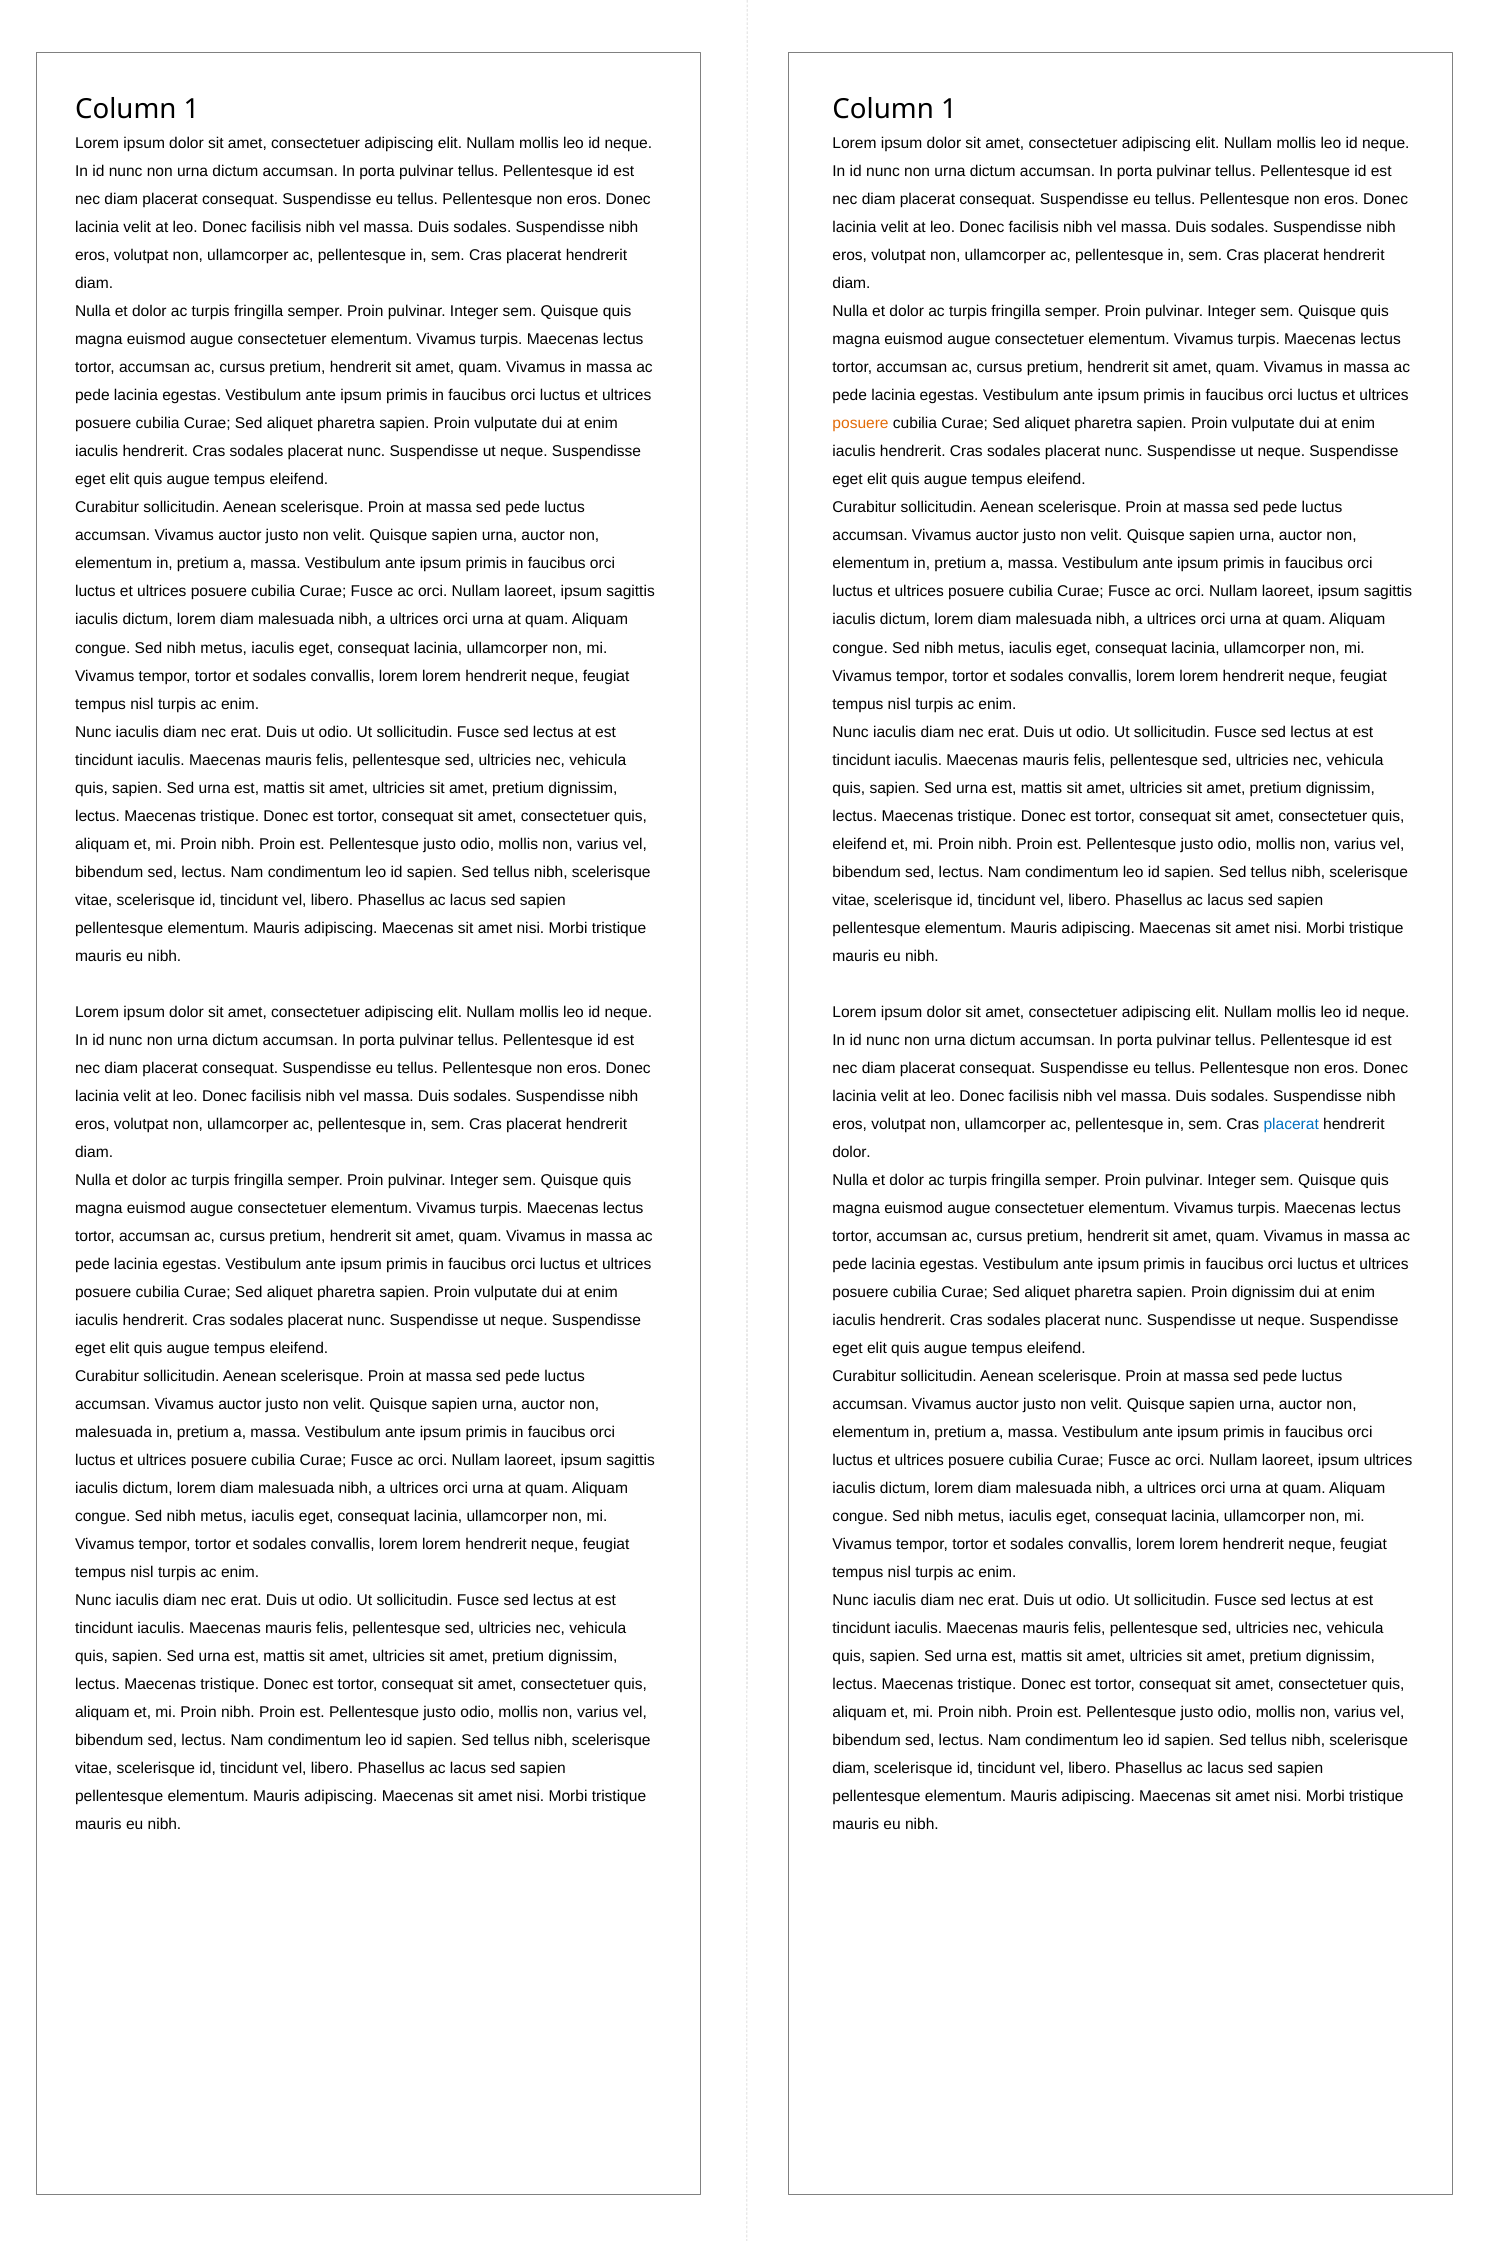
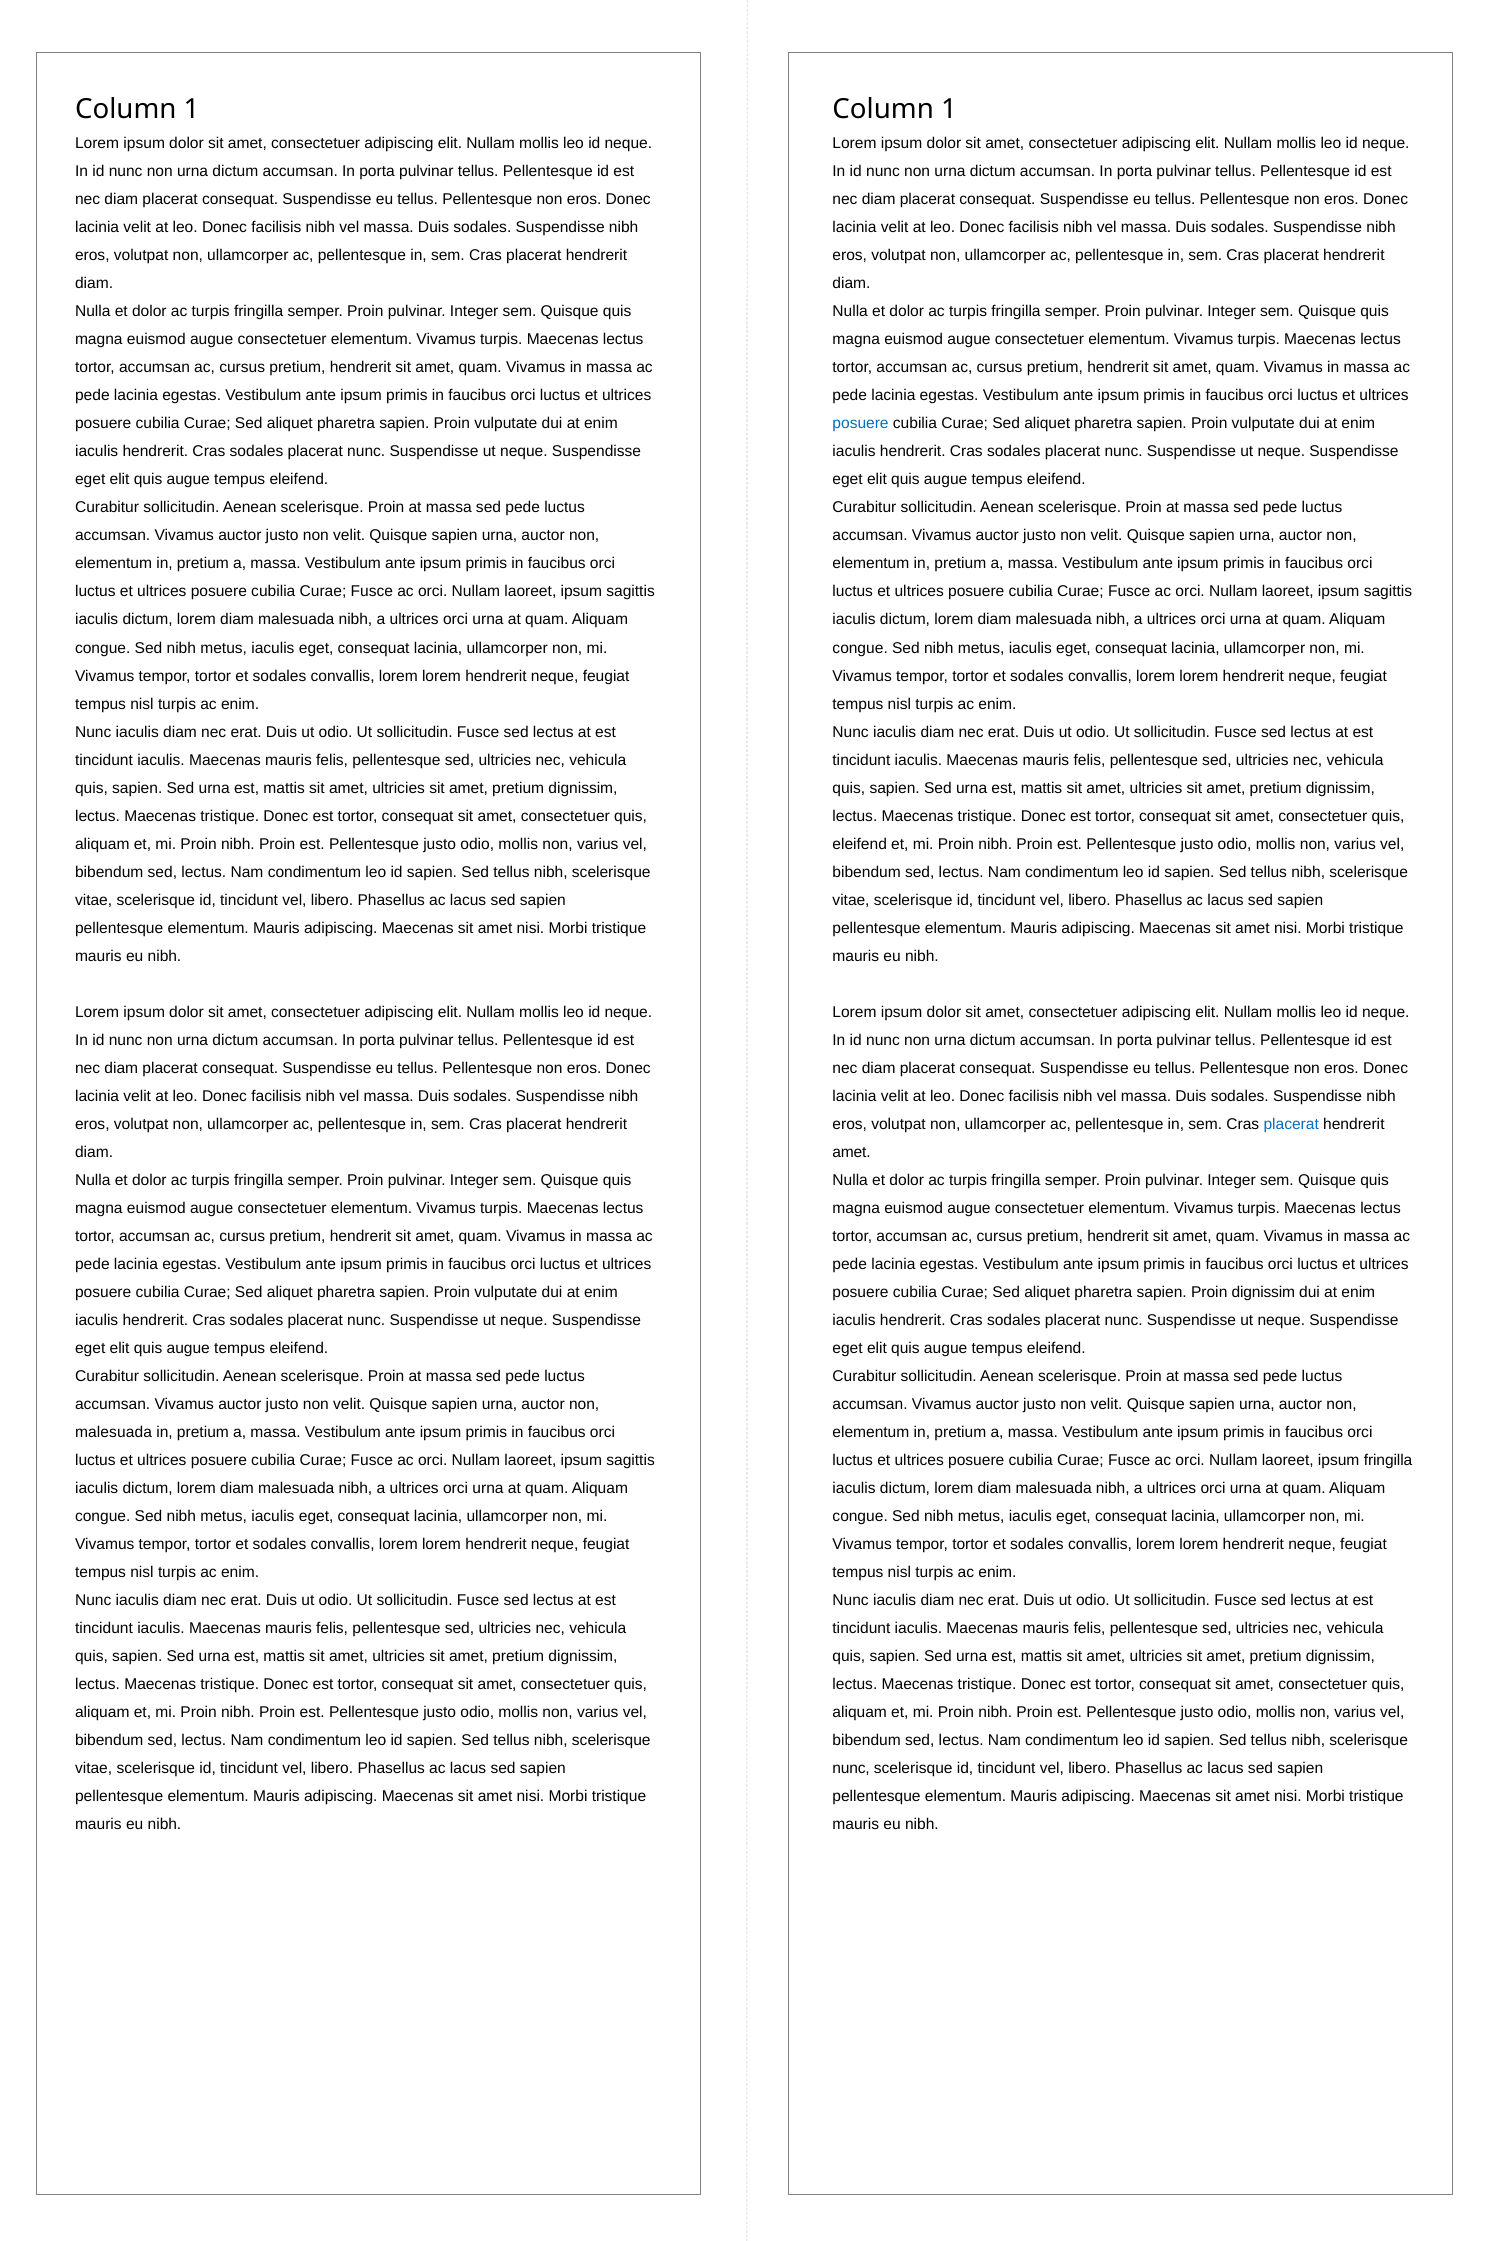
posuere at (861, 424) colour: orange -> blue
dolor at (852, 1152): dolor -> amet
ipsum ultrices: ultrices -> fringilla
diam at (851, 1768): diam -> nunc
